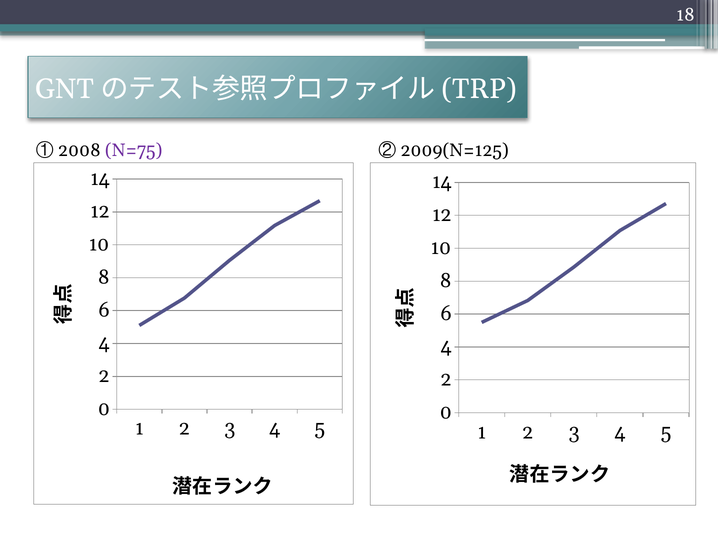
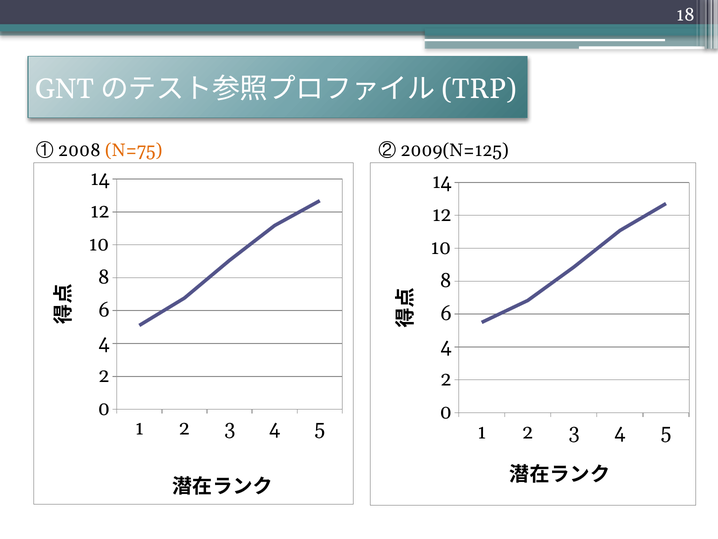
N=75 colour: purple -> orange
